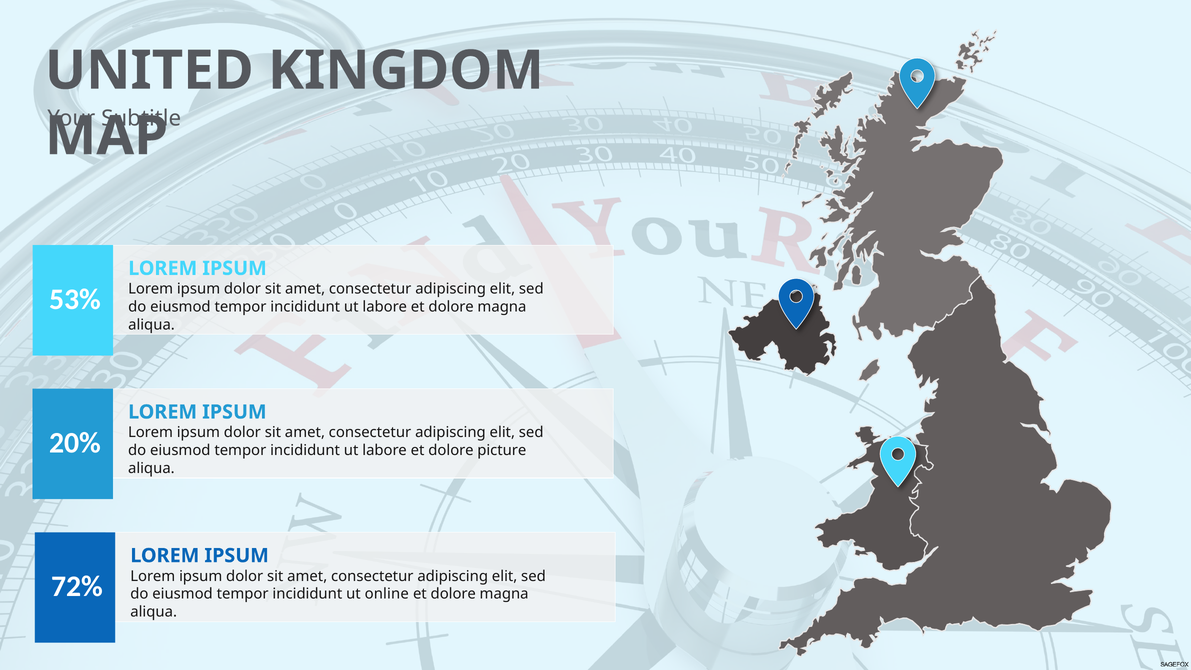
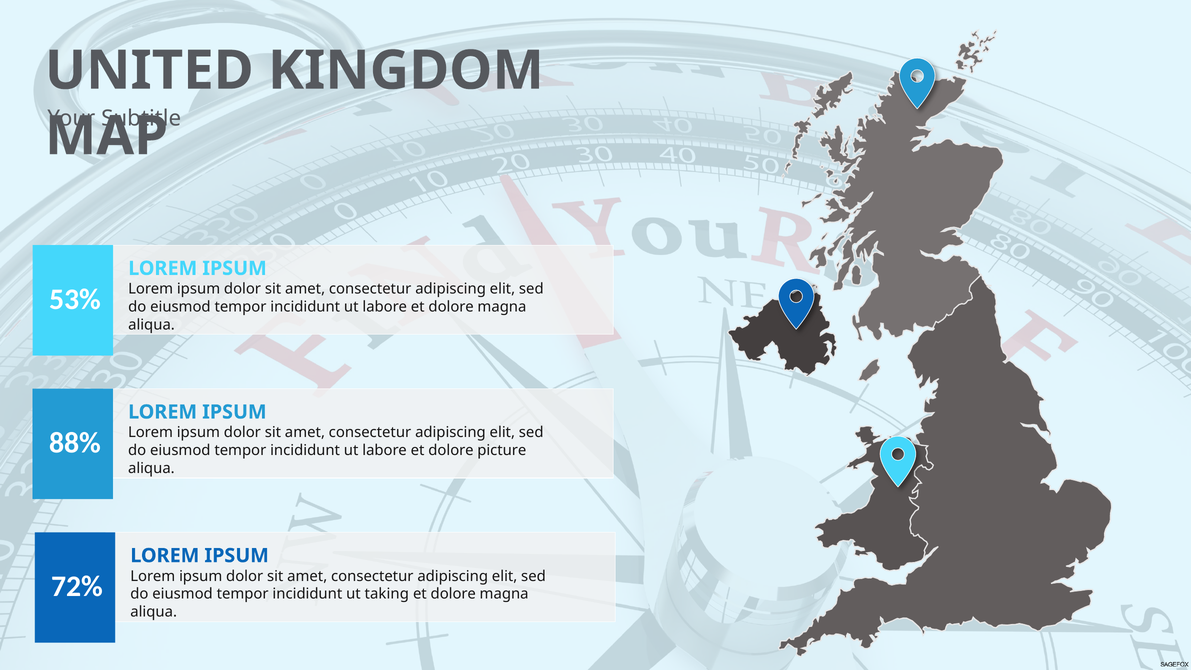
20%: 20% -> 88%
online: online -> taking
